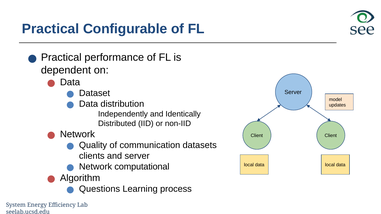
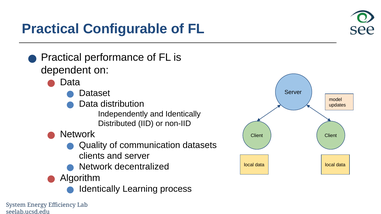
computational: computational -> decentralized
Questions at (100, 189): Questions -> Identically
